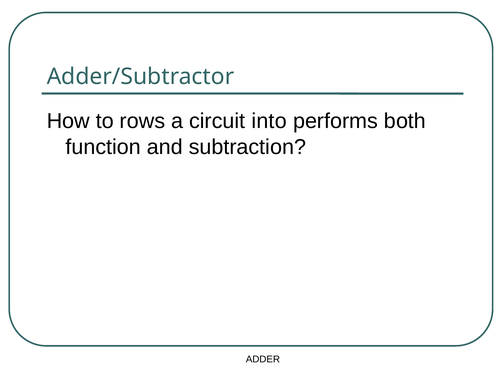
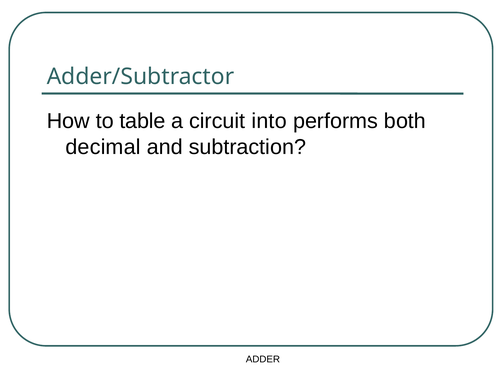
rows: rows -> table
function: function -> decimal
